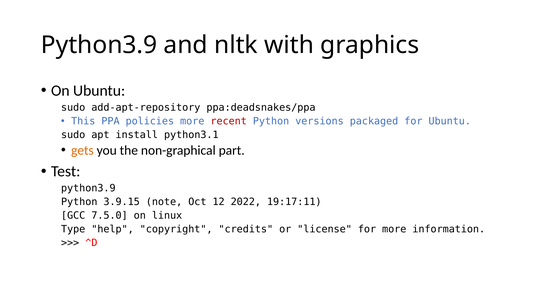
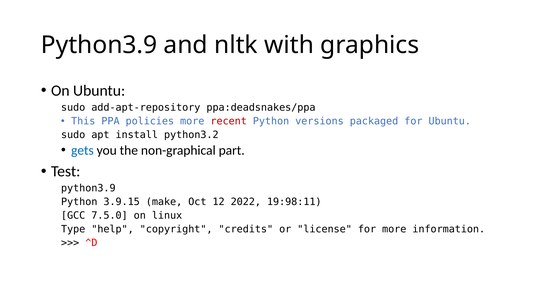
python3.1: python3.1 -> python3.2
gets colour: orange -> blue
note: note -> make
19:17:11: 19:17:11 -> 19:98:11
